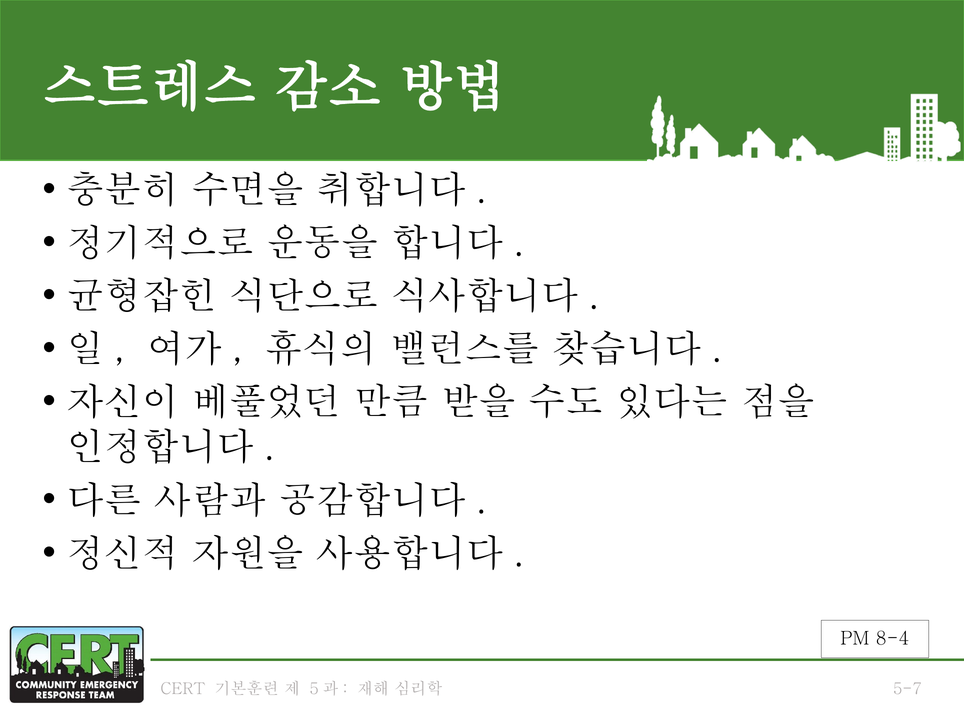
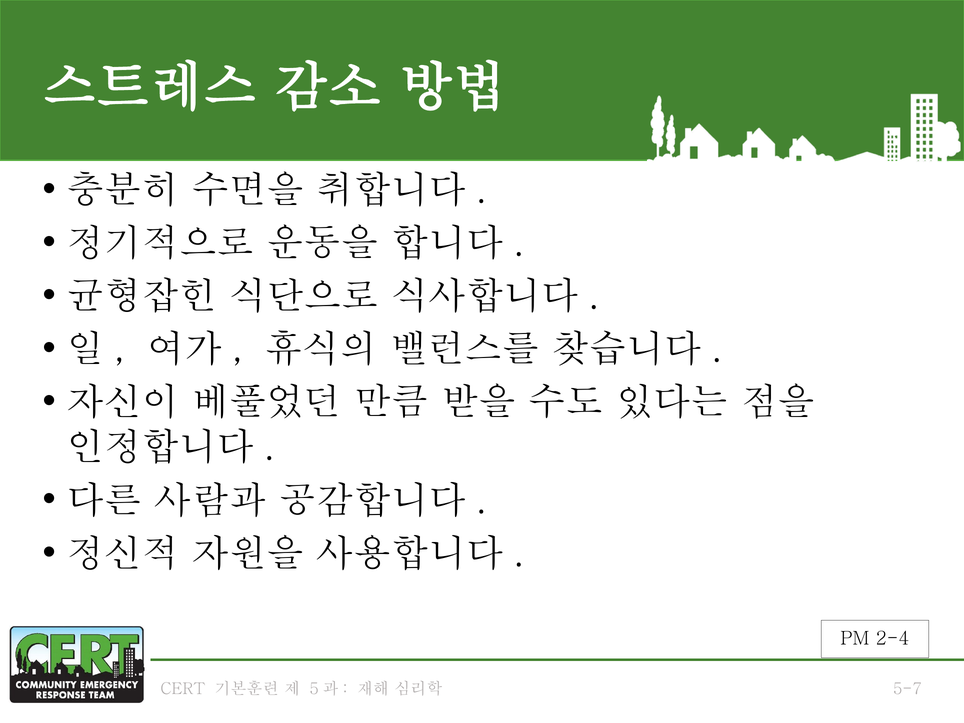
8-4: 8-4 -> 2-4
